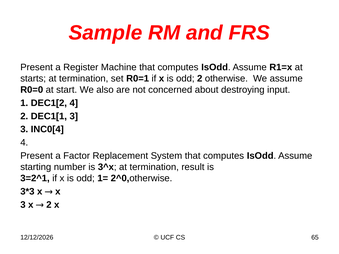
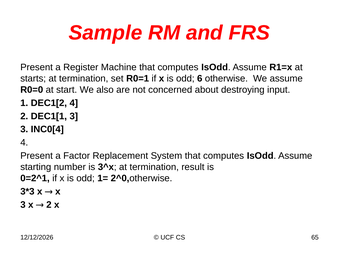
odd 2: 2 -> 6
3=2^1: 3=2^1 -> 0=2^1
